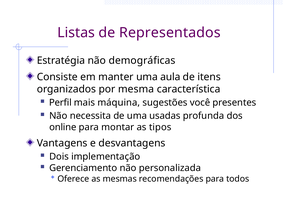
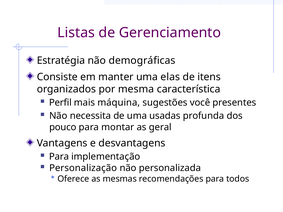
Representados: Representados -> Gerenciamento
aula: aula -> elas
online: online -> pouco
tipos: tipos -> geral
Dois at (59, 157): Dois -> Para
Gerenciamento: Gerenciamento -> Personalização
